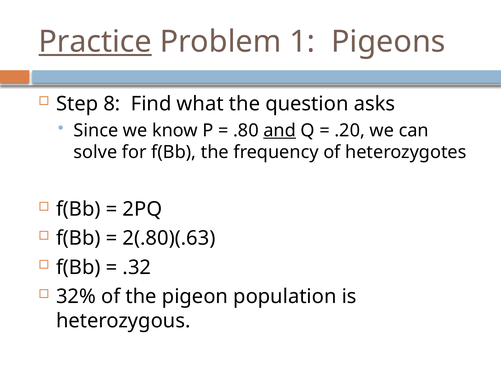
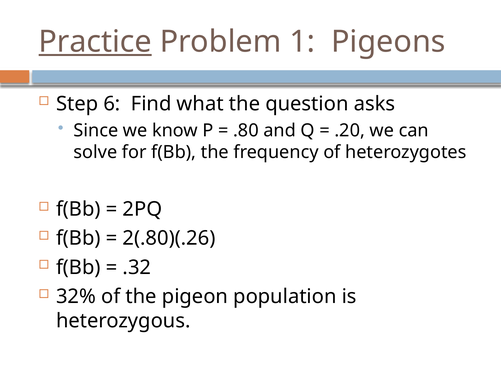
8: 8 -> 6
and underline: present -> none
2(.80)(.63: 2(.80)(.63 -> 2(.80)(.26
